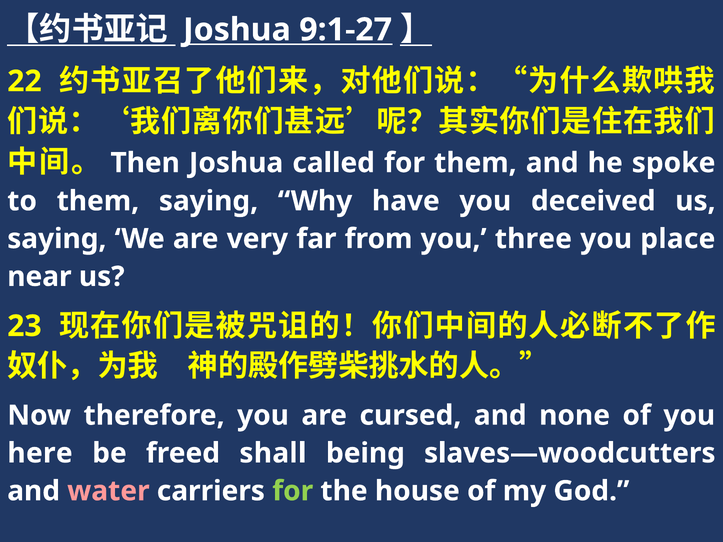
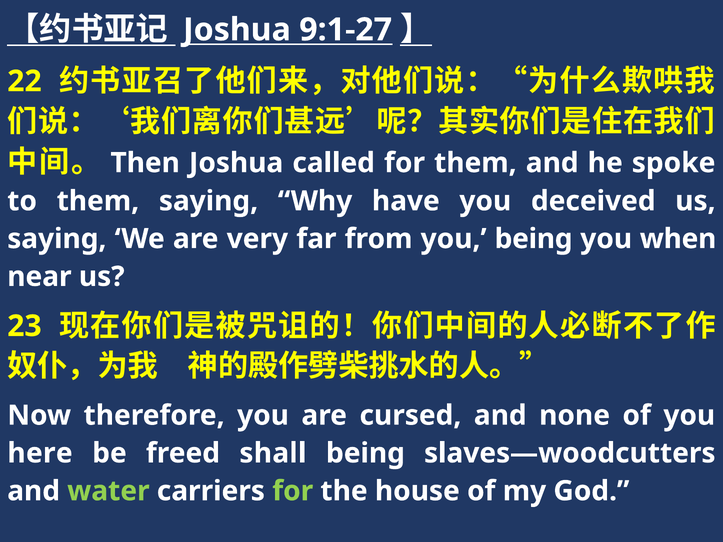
you three: three -> being
place: place -> when
water colour: pink -> light green
